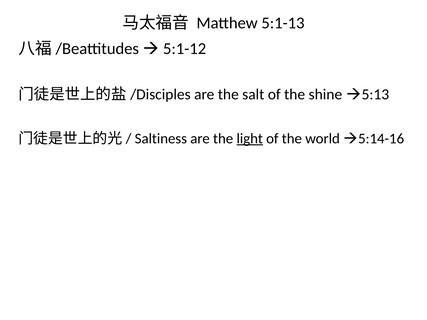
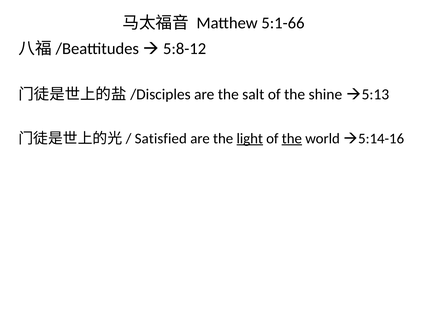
5:1-13: 5:1-13 -> 5:1-66
5:1-12: 5:1-12 -> 5:8-12
Saltiness: Saltiness -> Satisfied
the at (292, 139) underline: none -> present
